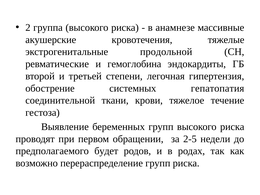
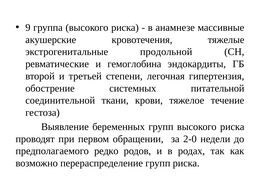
2: 2 -> 9
гепатопатия: гепатопатия -> питательной
2-5: 2-5 -> 2-0
будет: будет -> редко
